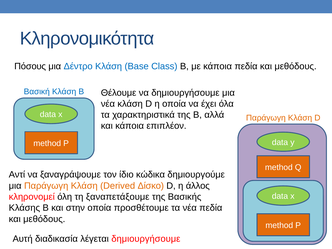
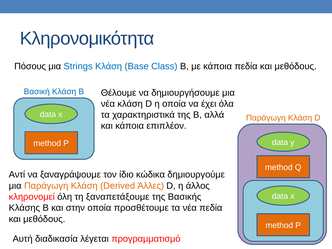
Δέντρο: Δέντρο -> Strings
Δίσκο: Δίσκο -> Άλλες
λέγεται δημιουργήσουμε: δημιουργήσουμε -> προγραμματισμό
